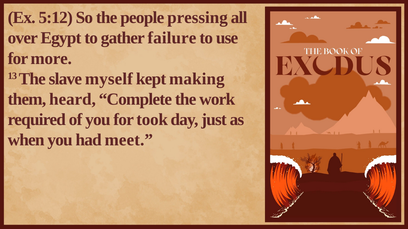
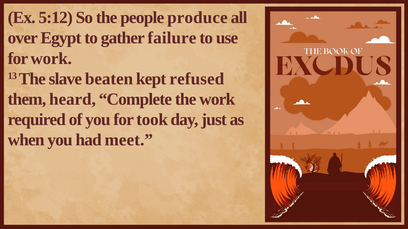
pressing: pressing -> produce
for more: more -> work
myself: myself -> beaten
making: making -> refused
